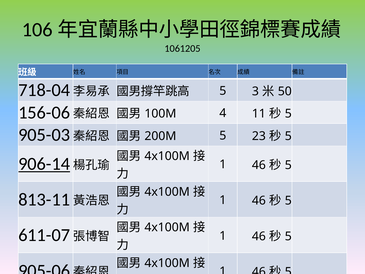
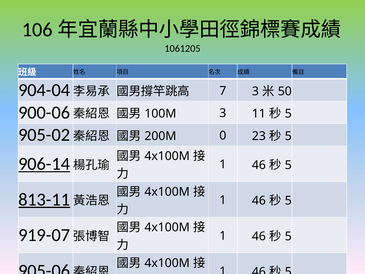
718-04: 718-04 -> 904-04
5 at (223, 91): 5 -> 7
156-06: 156-06 -> 900-06
4 at (223, 113): 4 -> 3
905-03: 905-03 -> 905-02
5 at (223, 135): 5 -> 0
813-11 underline: none -> present
611-07: 611-07 -> 919-07
